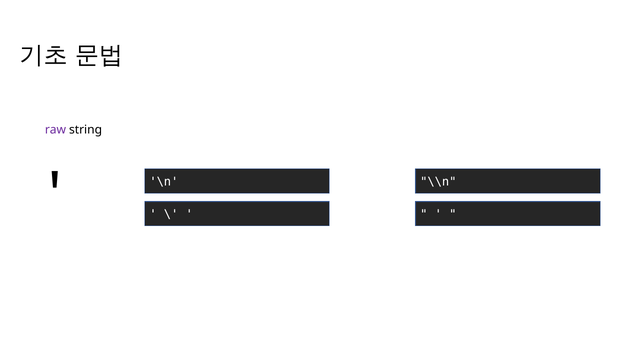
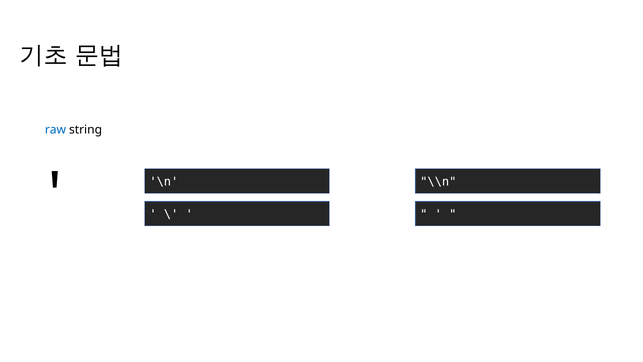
raw colour: purple -> blue
